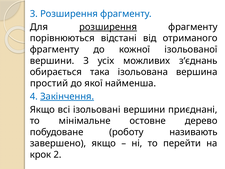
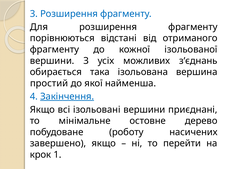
розширення at (108, 27) underline: present -> none
називають: називають -> насичених
2: 2 -> 1
